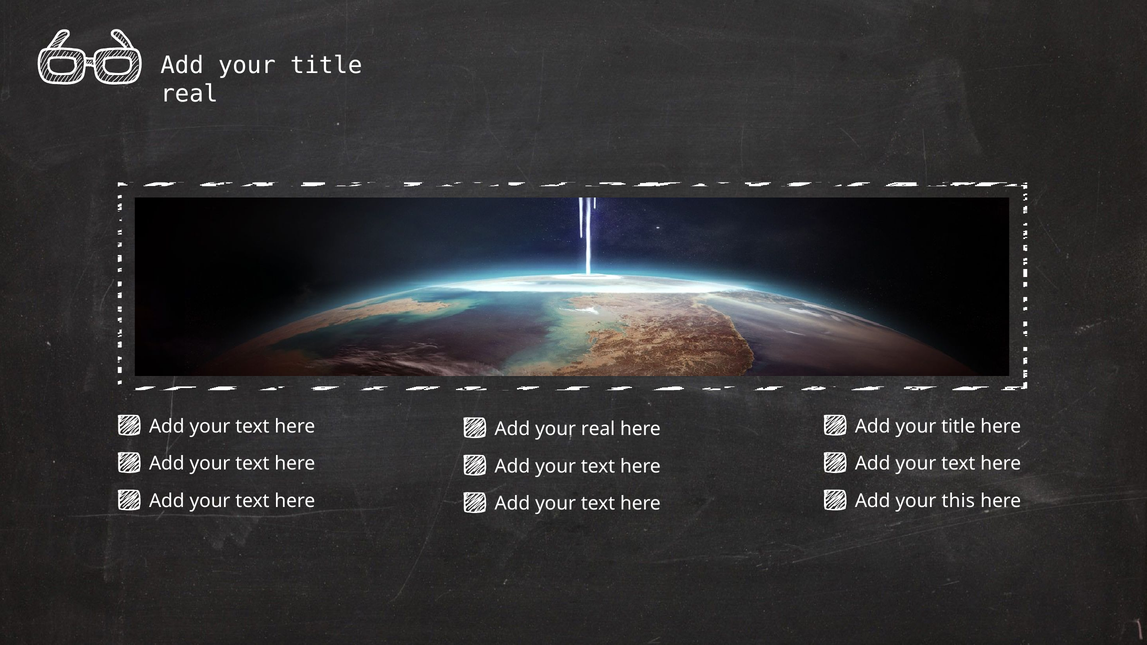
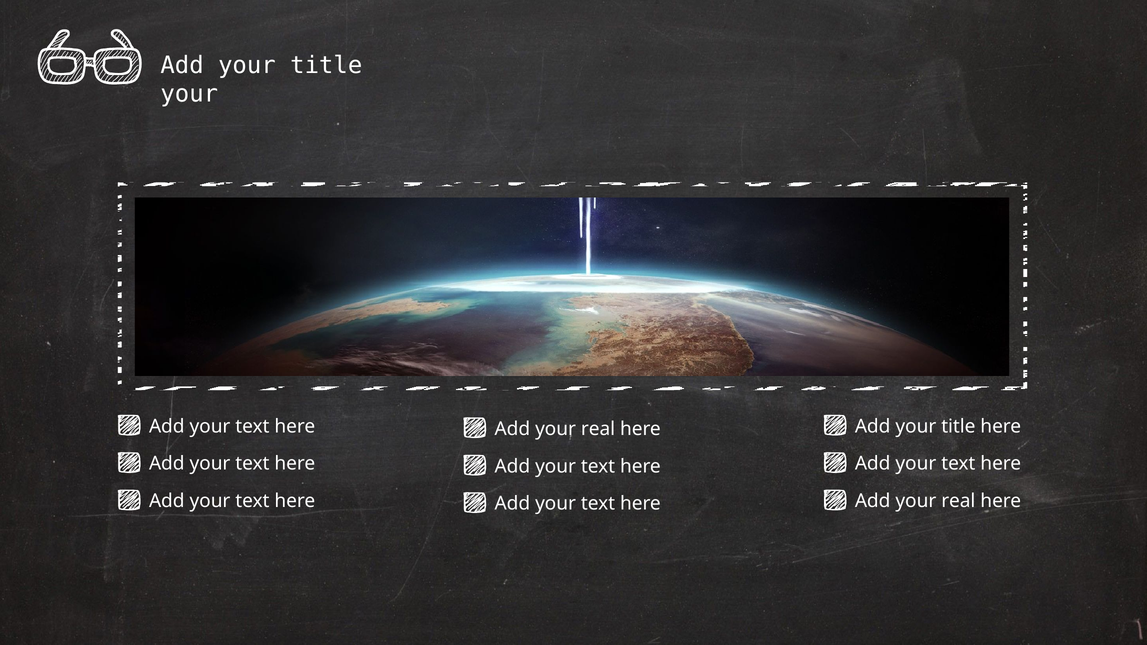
real at (189, 94): real -> your
this at (958, 501): this -> real
